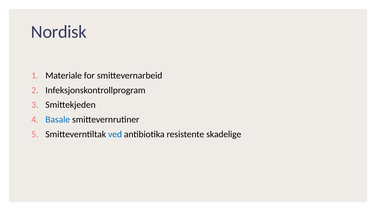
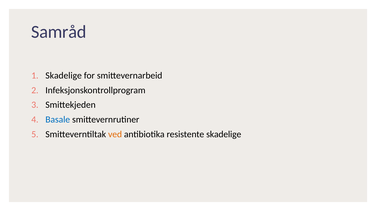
Nordisk: Nordisk -> Samråd
Materiale at (64, 76): Materiale -> Skadelige
ved colour: blue -> orange
